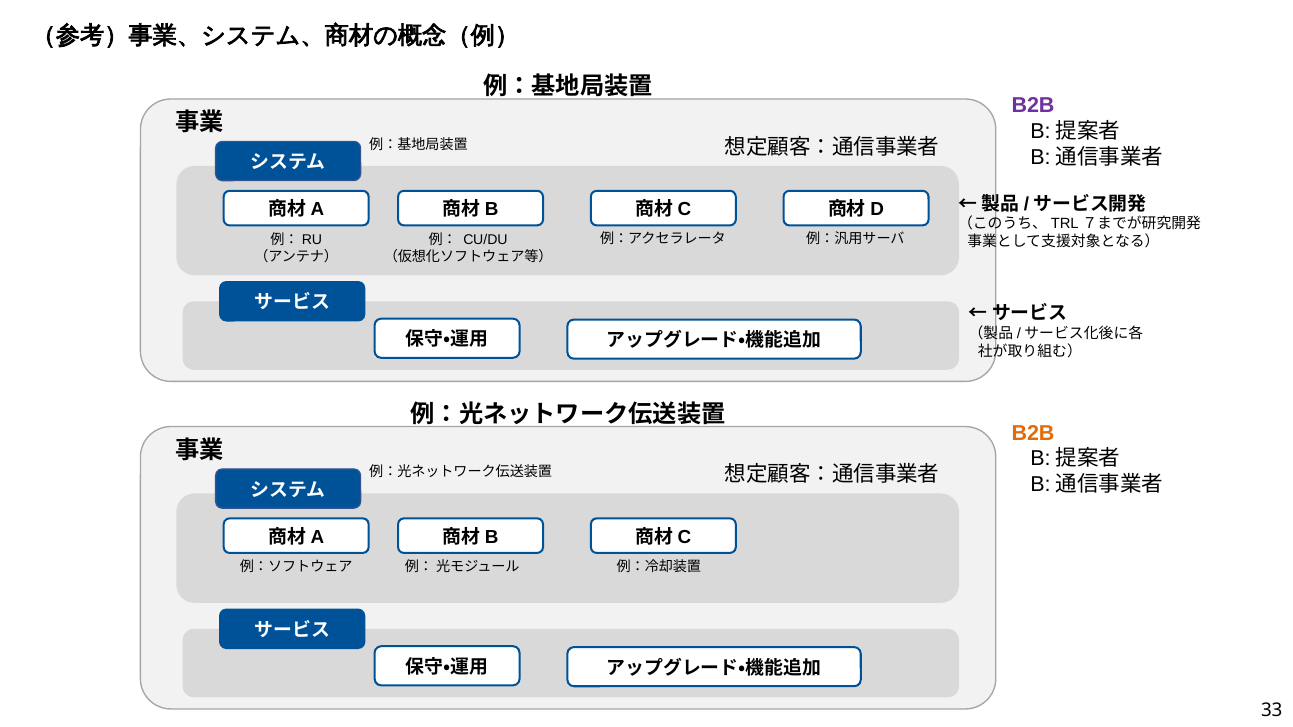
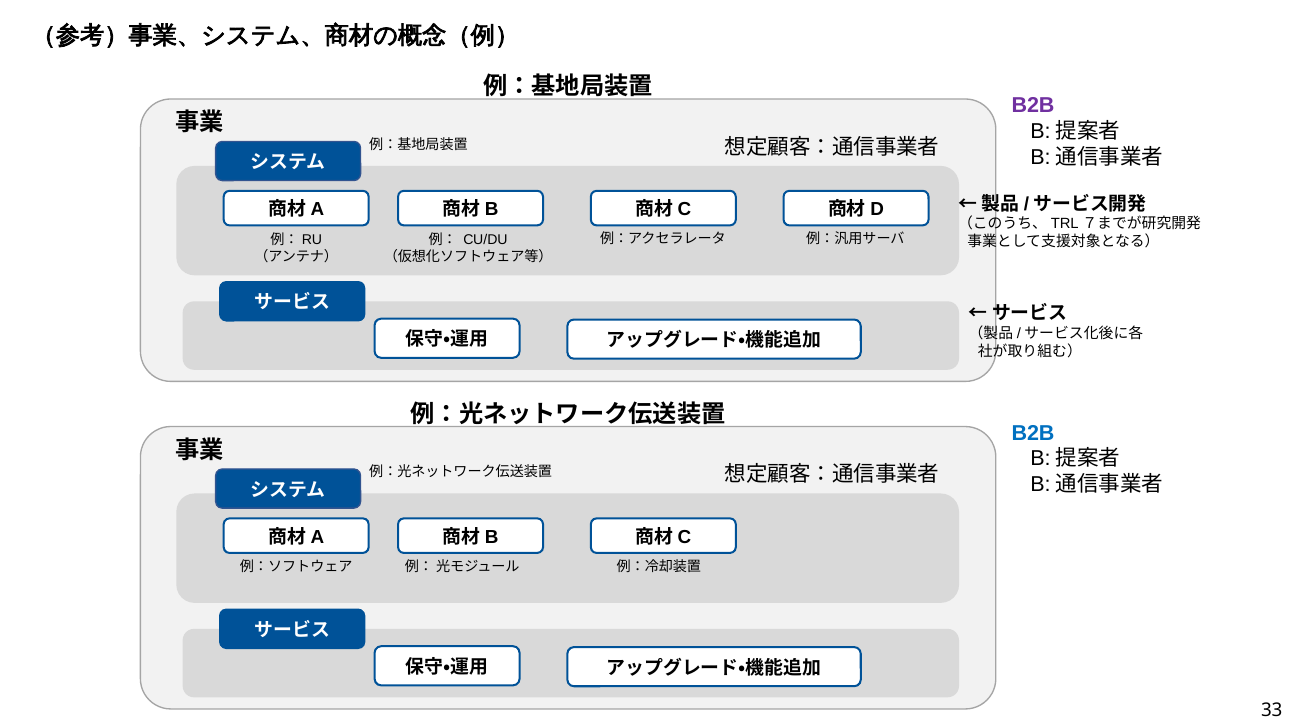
B2B at (1033, 433) colour: orange -> blue
